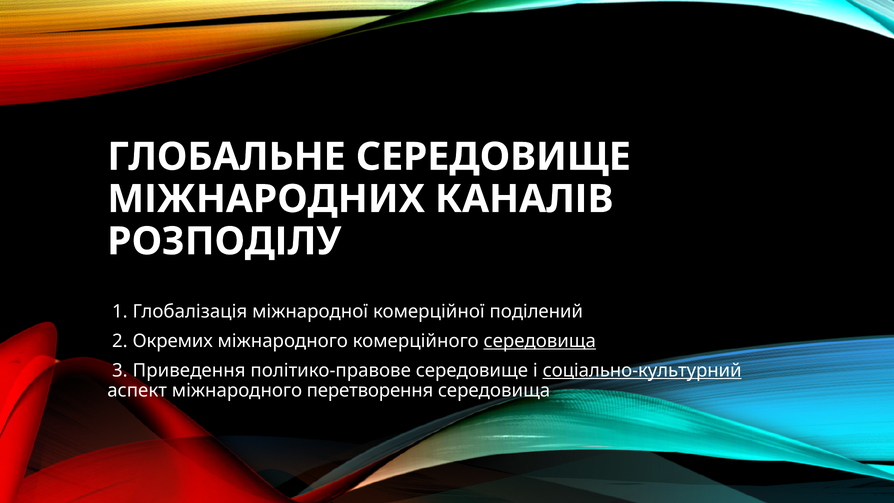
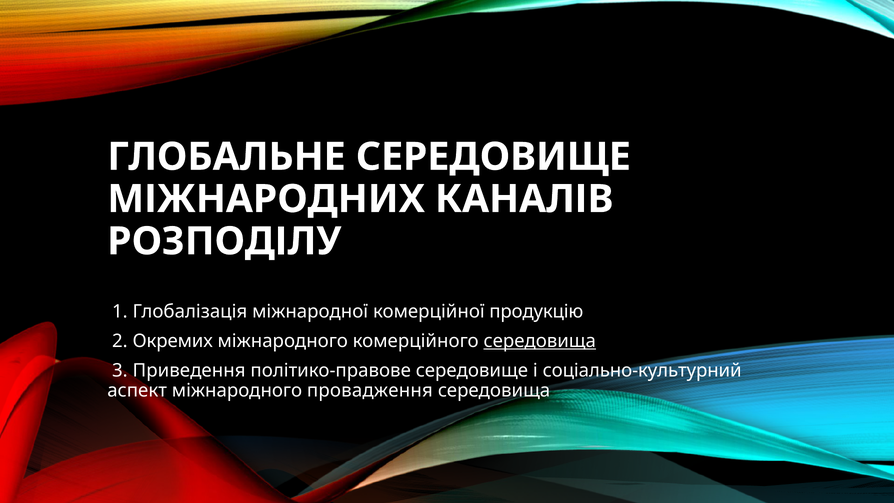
поділений: поділений -> продукцію
соціально-культурний underline: present -> none
перетворення: перетворення -> провадження
